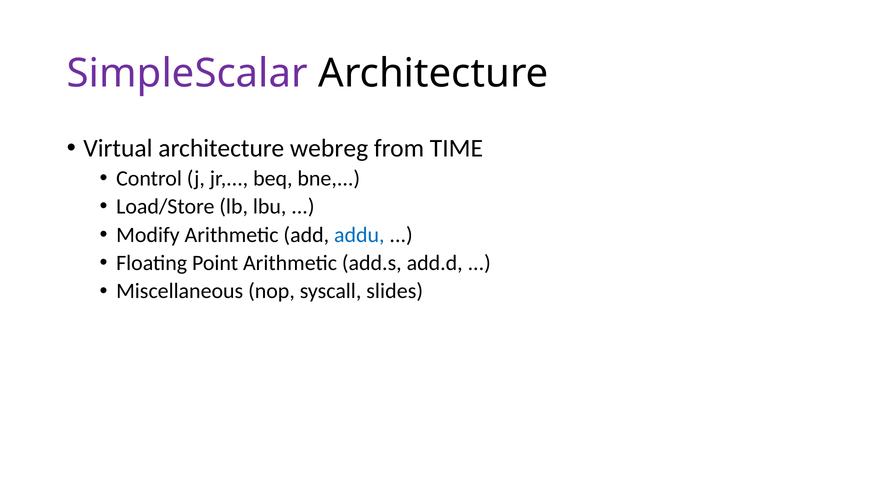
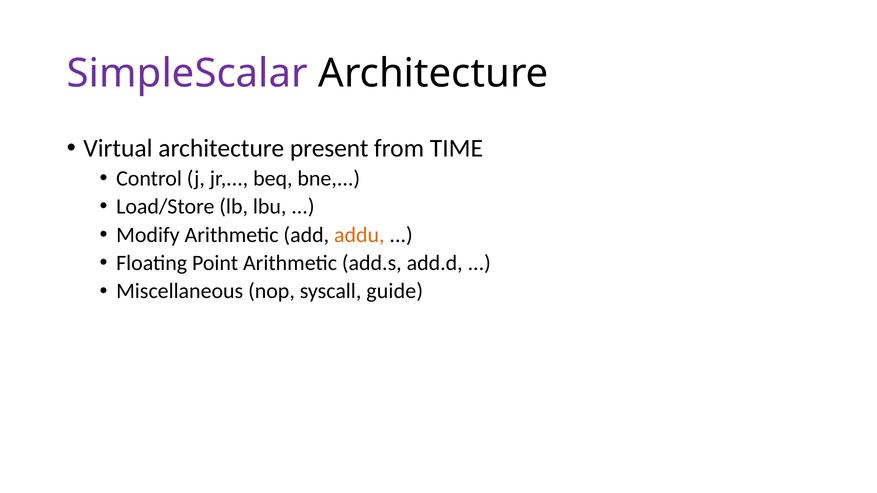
webreg: webreg -> present
addu colour: blue -> orange
slides: slides -> guide
